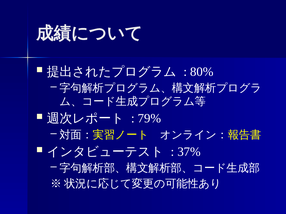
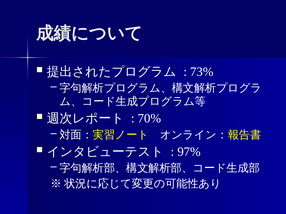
80%: 80% -> 73%
79%: 79% -> 70%
37%: 37% -> 97%
